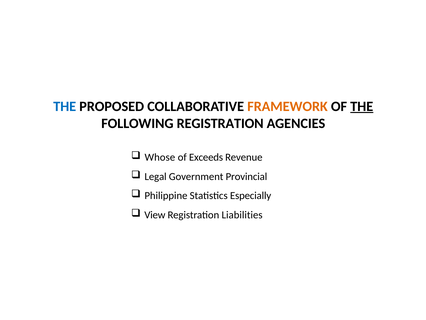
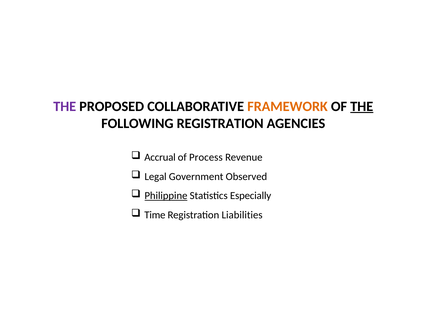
THE at (65, 106) colour: blue -> purple
Whose: Whose -> Accrual
Exceeds: Exceeds -> Process
Provincial: Provincial -> Observed
Philippine underline: none -> present
View: View -> Time
